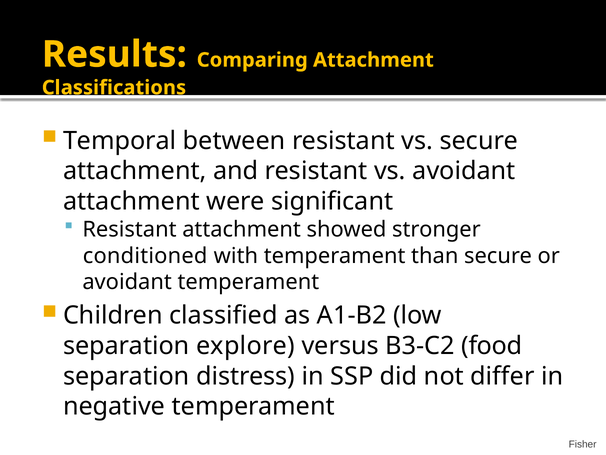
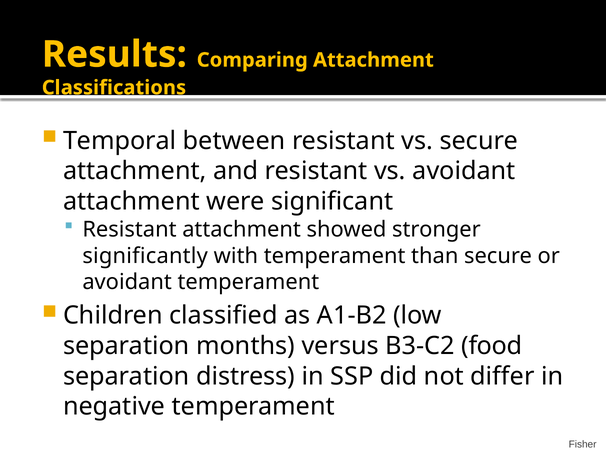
conditioned: conditioned -> significantly
explore: explore -> months
